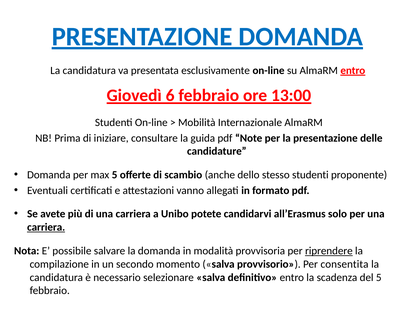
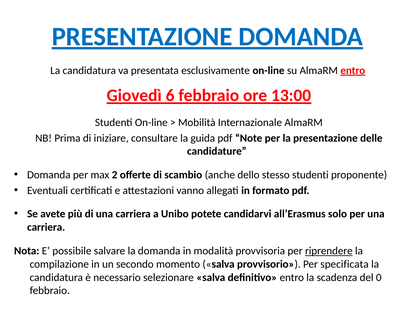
max 5: 5 -> 2
carriera at (46, 227) underline: present -> none
consentita: consentita -> specificata
del 5: 5 -> 0
